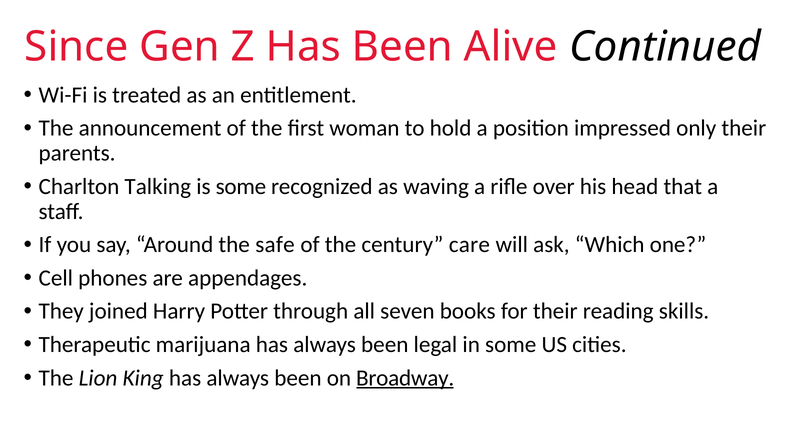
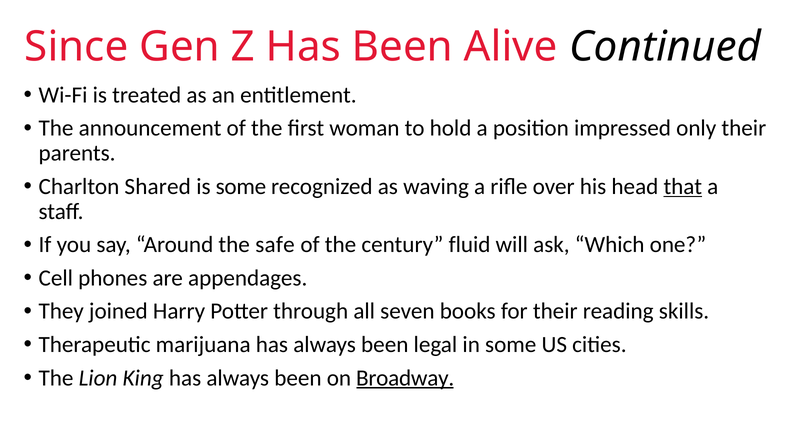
Talking: Talking -> Shared
that underline: none -> present
care: care -> fluid
